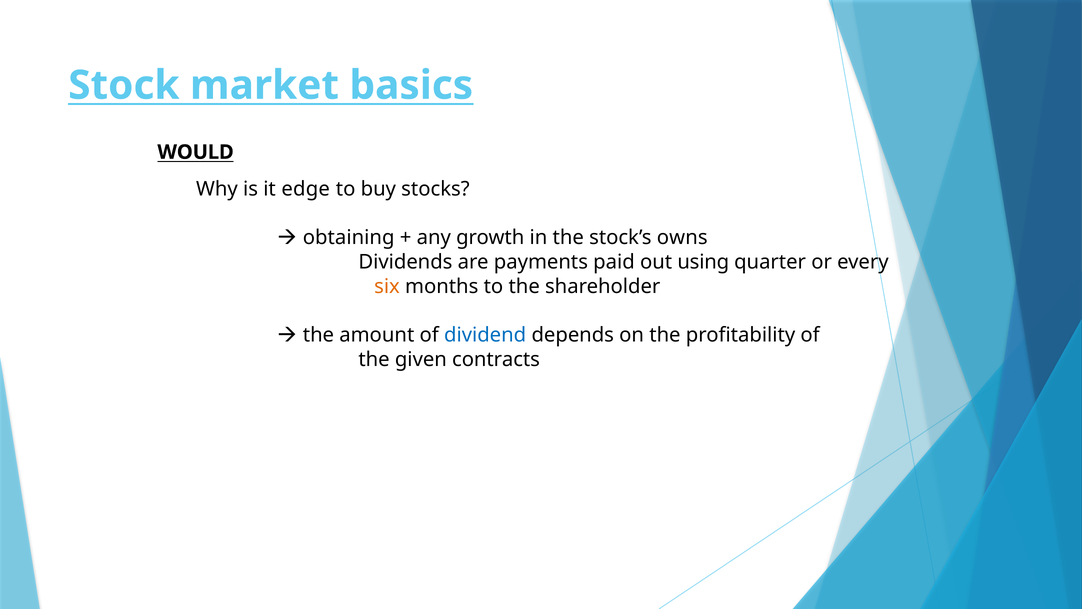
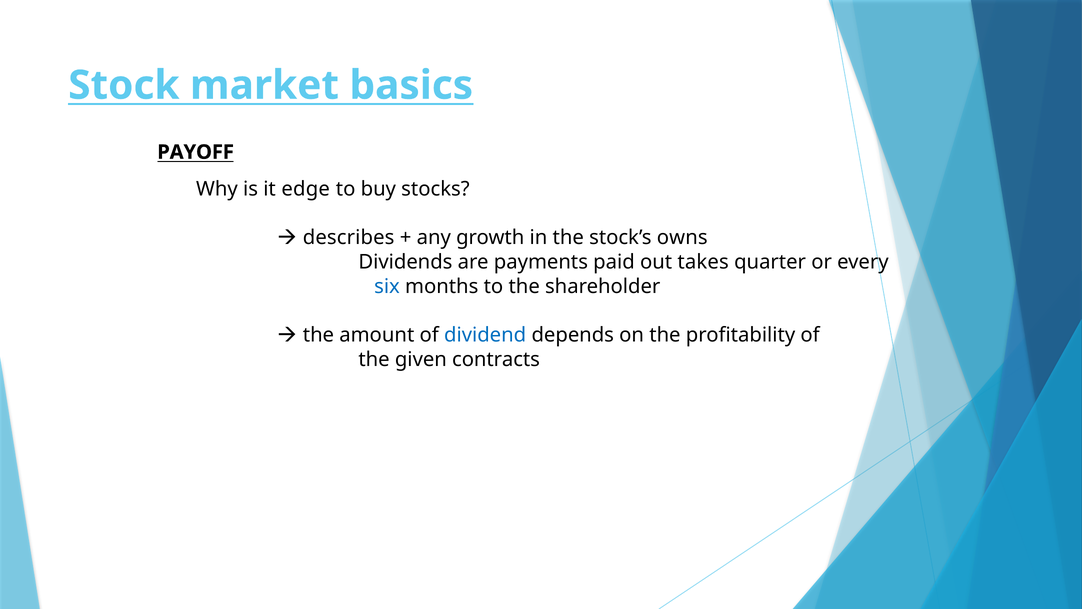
WOULD: WOULD -> PAYOFF
obtaining: obtaining -> describes
using: using -> takes
six colour: orange -> blue
